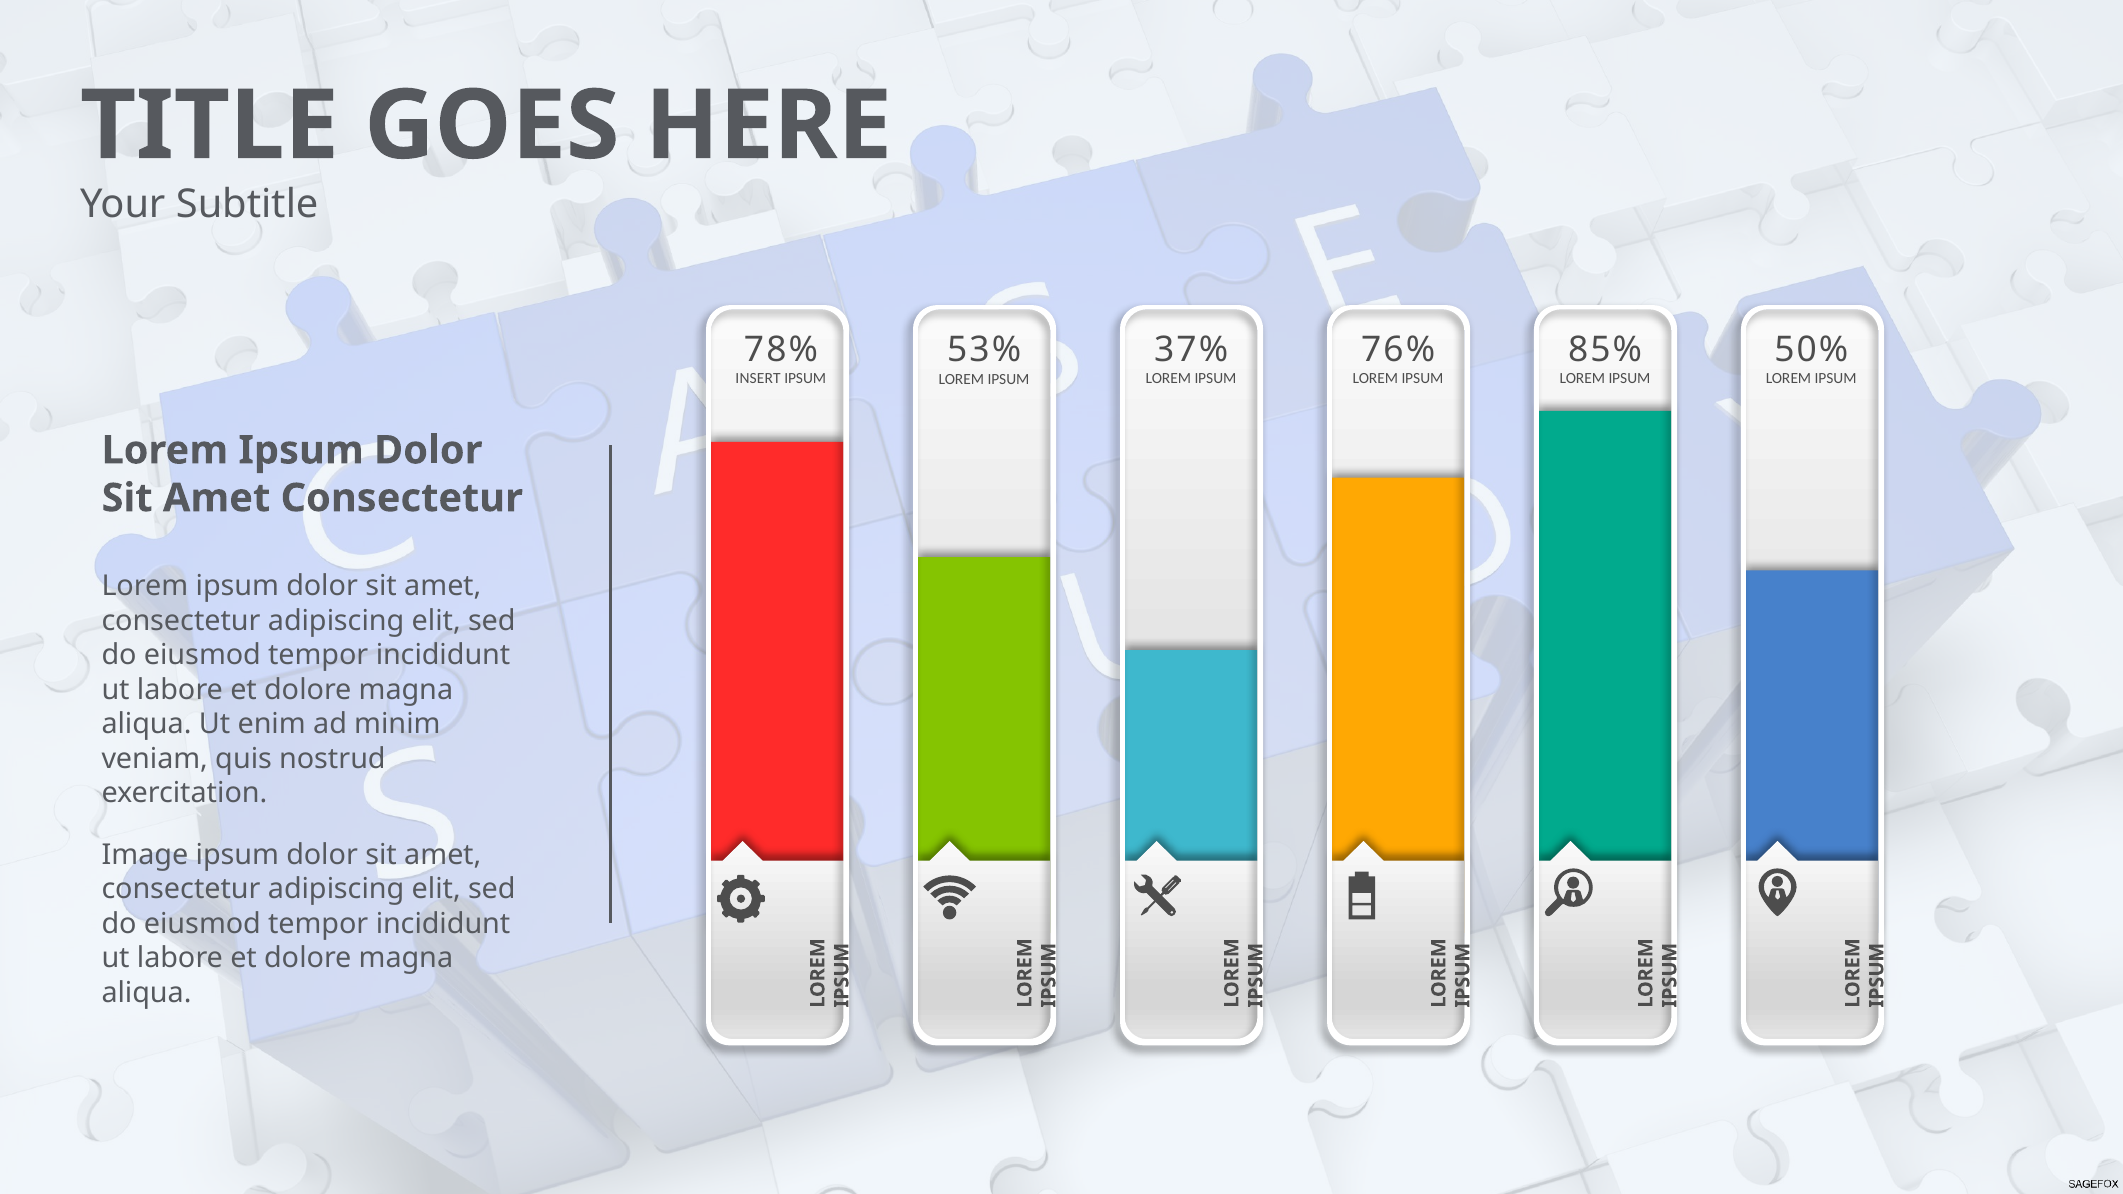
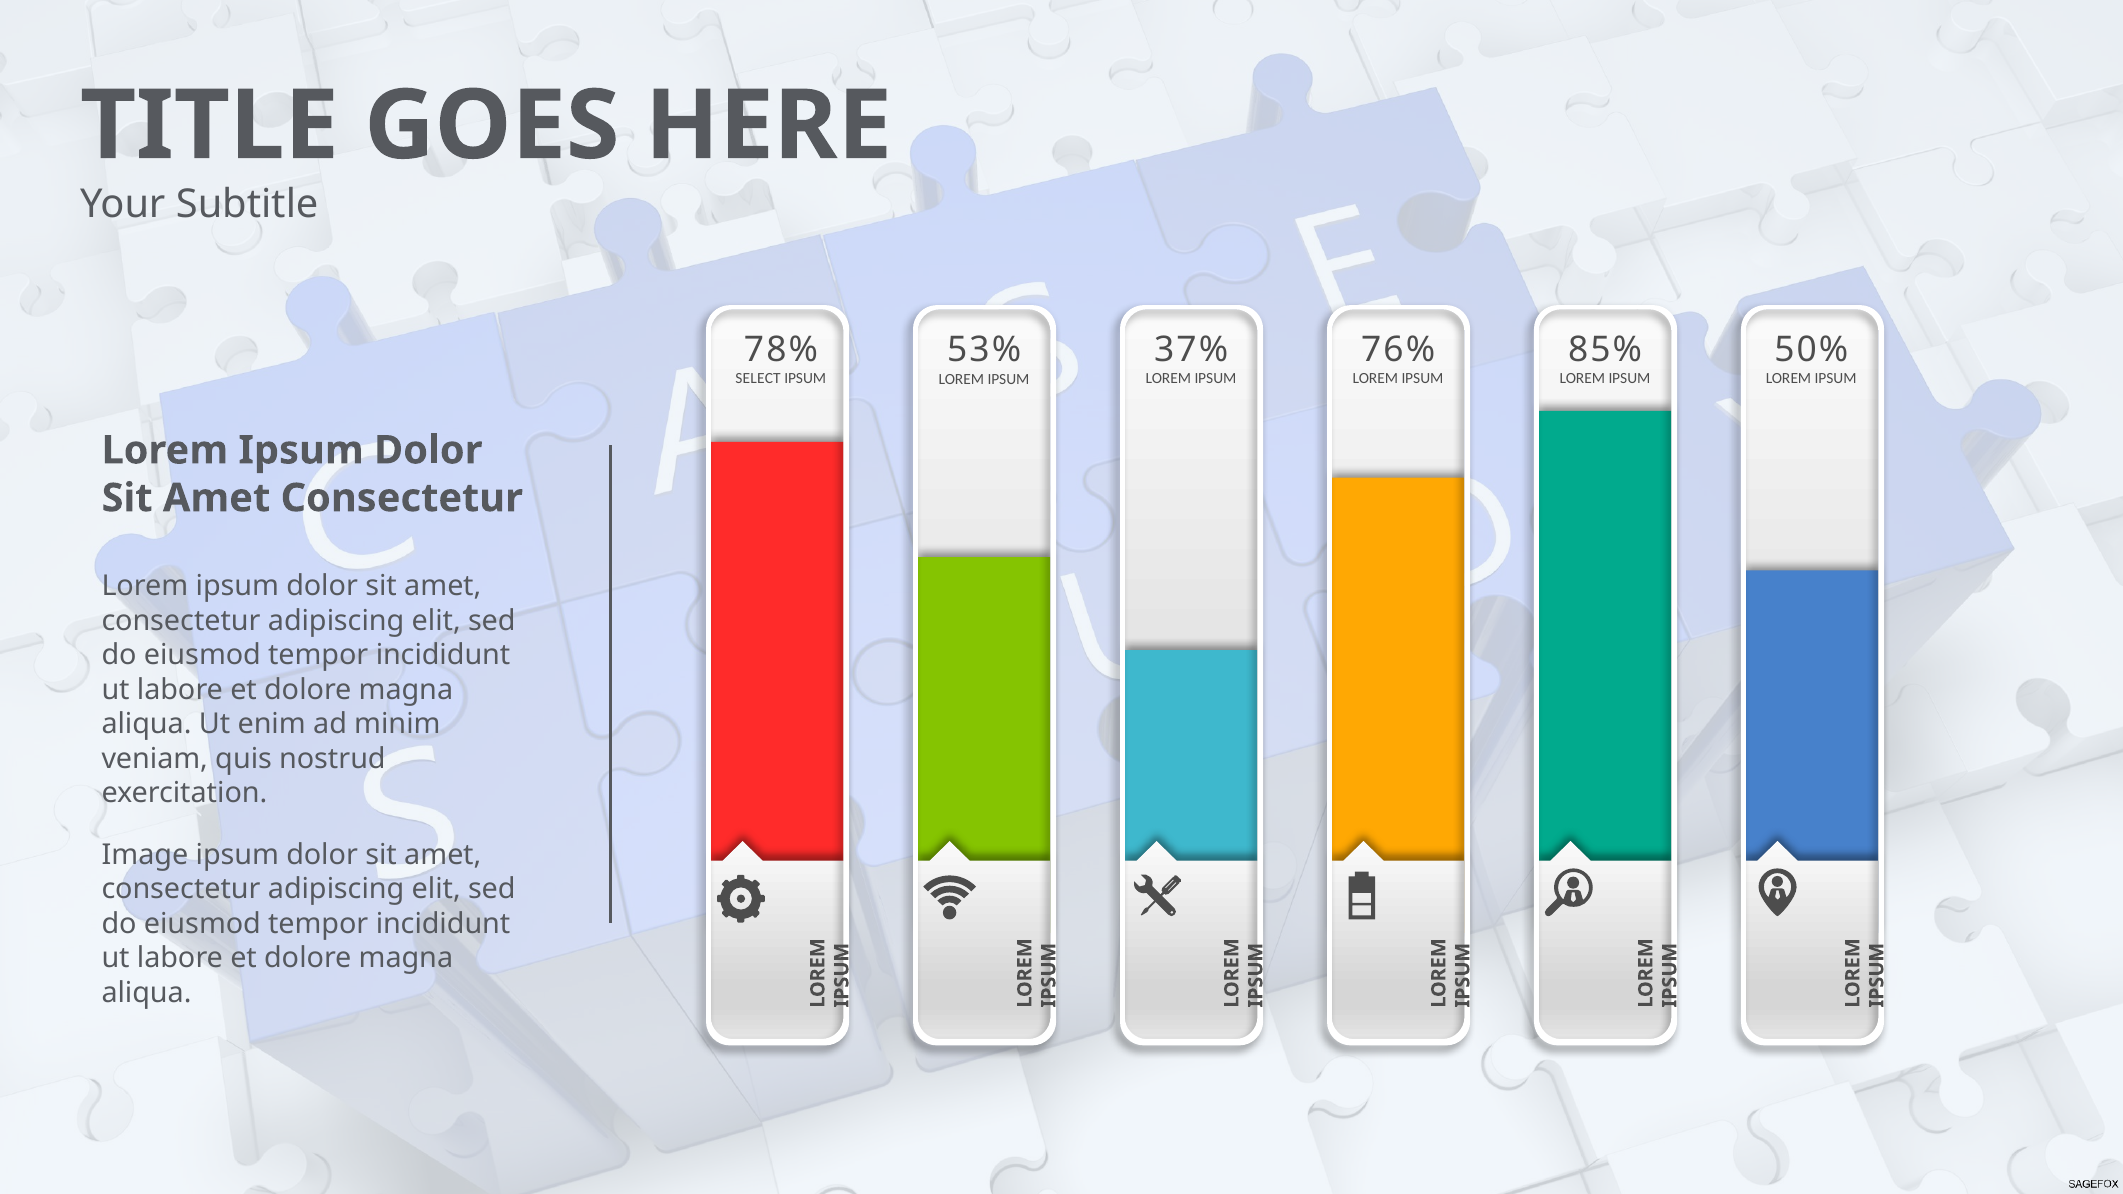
INSERT: INSERT -> SELECT
